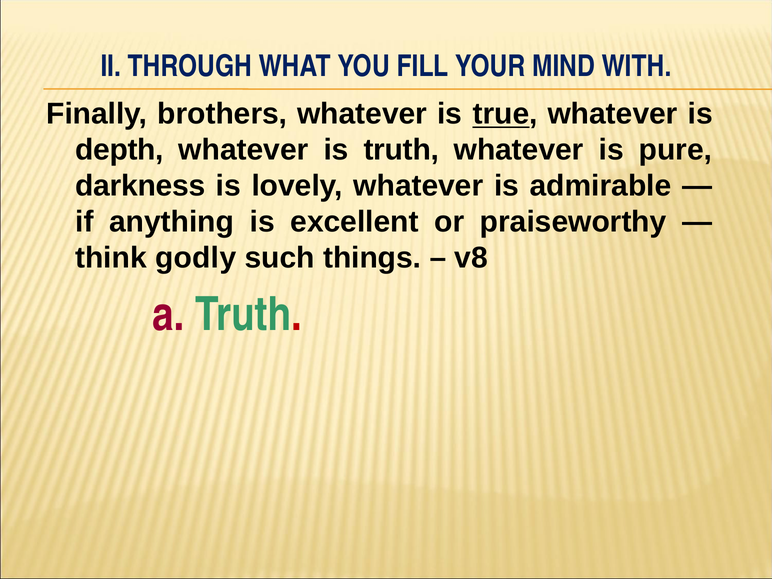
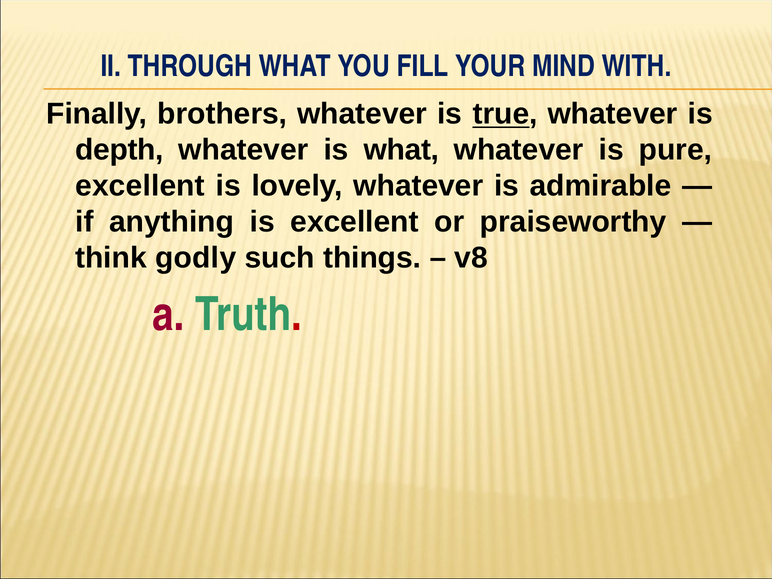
is truth: truth -> what
darkness at (140, 186): darkness -> excellent
